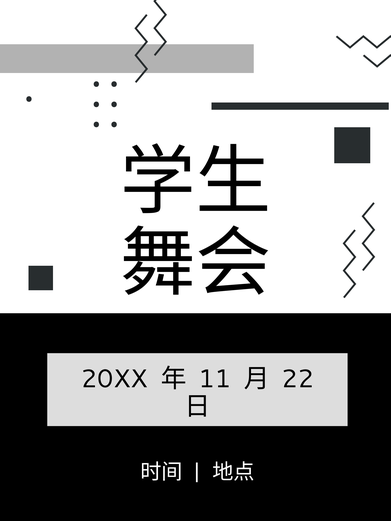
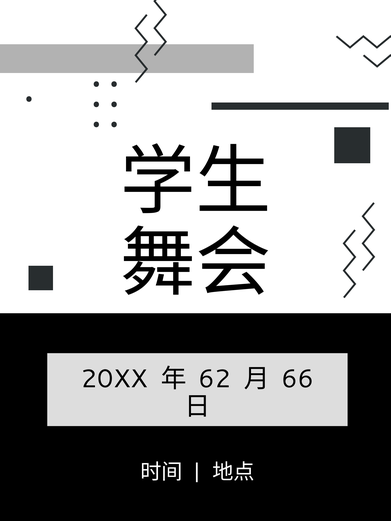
11: 11 -> 62
22: 22 -> 66
